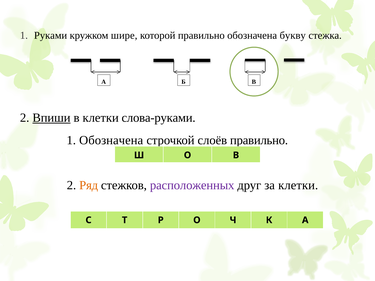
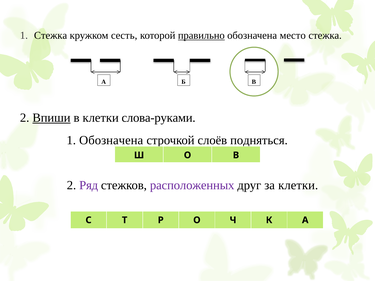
1 Руками: Руками -> Стежка
шире: шире -> сесть
правильно at (201, 36) underline: none -> present
букву: букву -> место
слоёв правильно: правильно -> подняться
Ряд colour: orange -> purple
